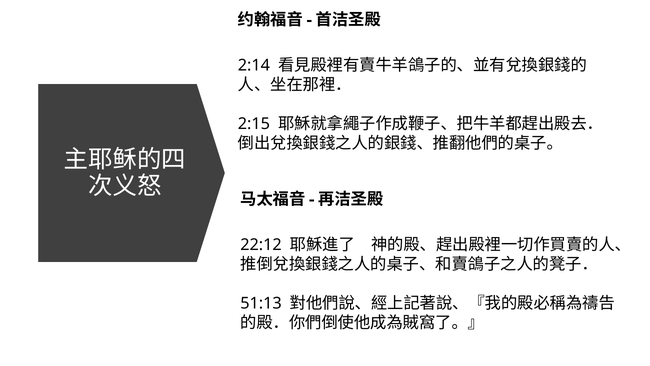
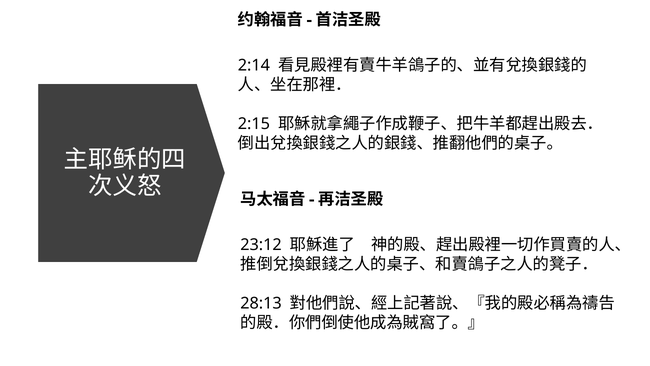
22:12: 22:12 -> 23:12
51:13: 51:13 -> 28:13
